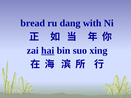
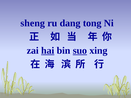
bread: bread -> sheng
with: with -> tong
suo underline: none -> present
